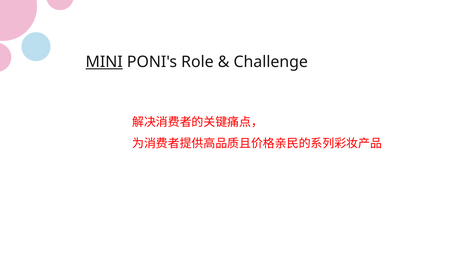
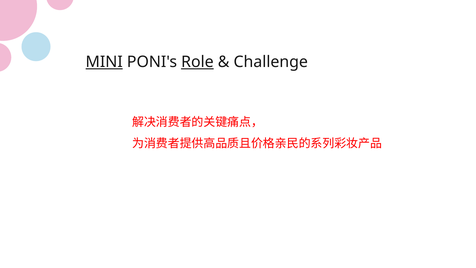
Role underline: none -> present
